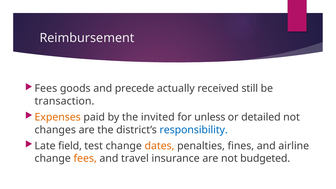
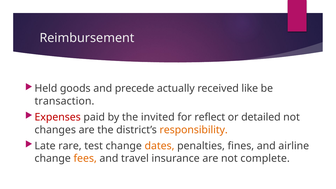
Fees at (46, 89): Fees -> Held
still: still -> like
Expenses colour: orange -> red
unless: unless -> reflect
responsibility colour: blue -> orange
field: field -> rare
budgeted: budgeted -> complete
